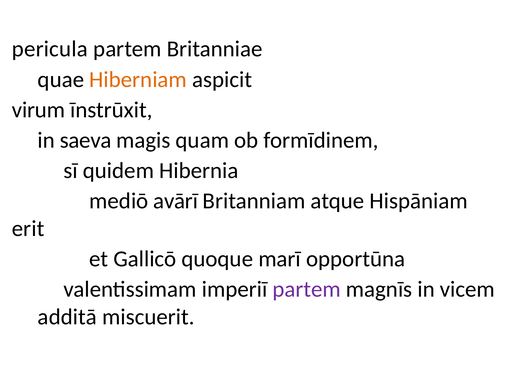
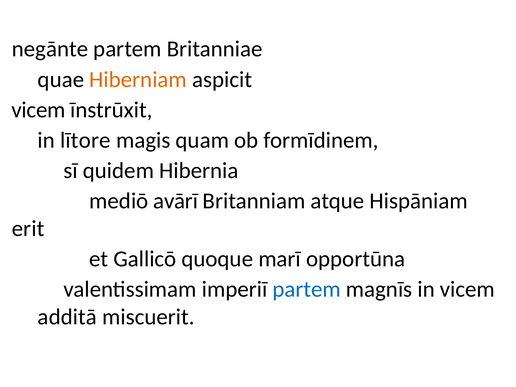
pericula: pericula -> negānte
virum at (39, 110): virum -> vicem
saeva: saeva -> lītore
partem at (307, 289) colour: purple -> blue
